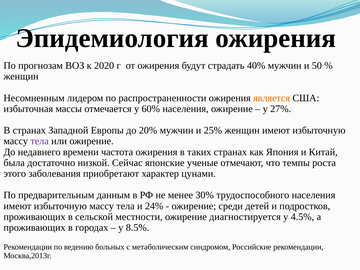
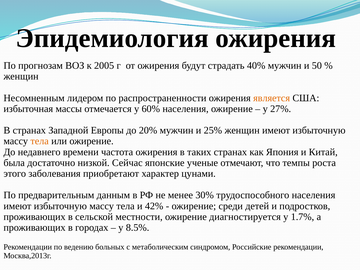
2020: 2020 -> 2005
тела at (40, 141) colour: purple -> orange
24%: 24% -> 42%
4.5%: 4.5% -> 1.7%
